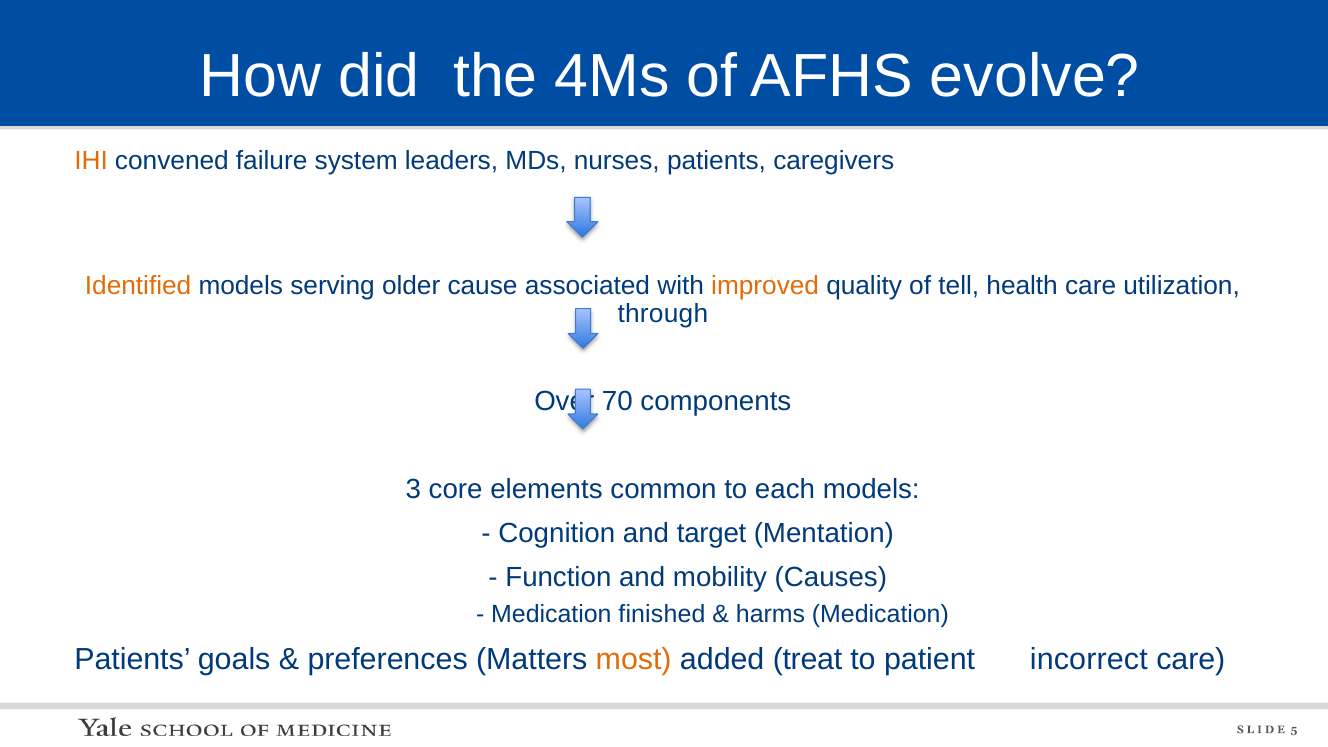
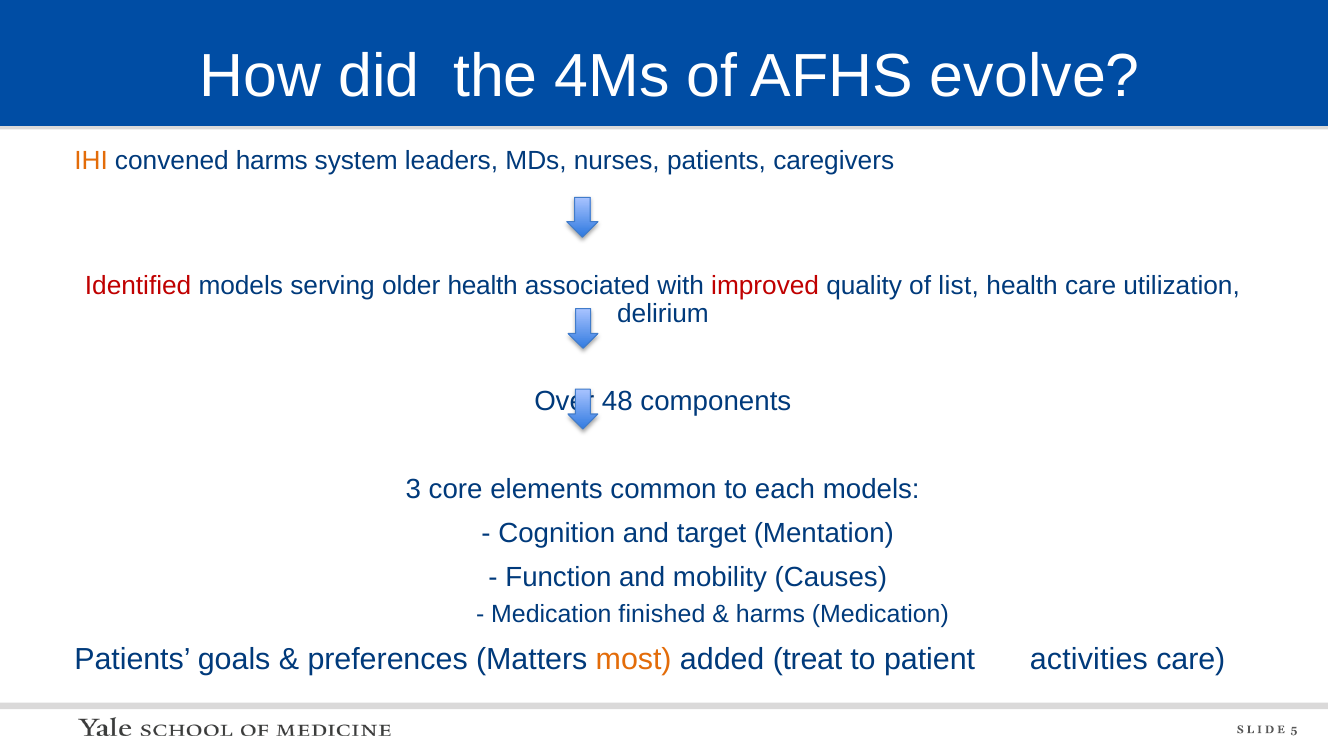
convened failure: failure -> harms
Identified colour: orange -> red
older cause: cause -> health
improved colour: orange -> red
tell: tell -> list
through: through -> delirium
70: 70 -> 48
incorrect: incorrect -> activities
